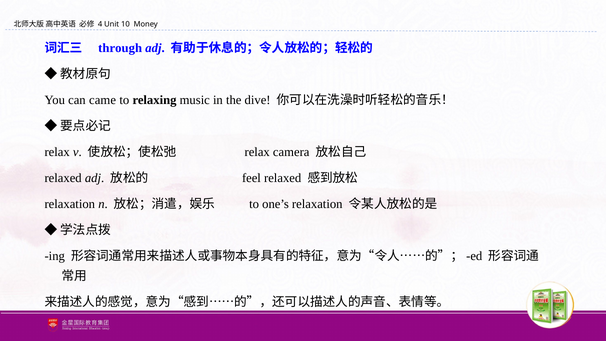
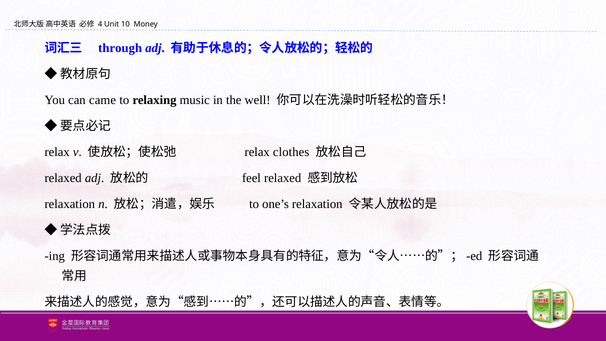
dive: dive -> well
camera: camera -> clothes
